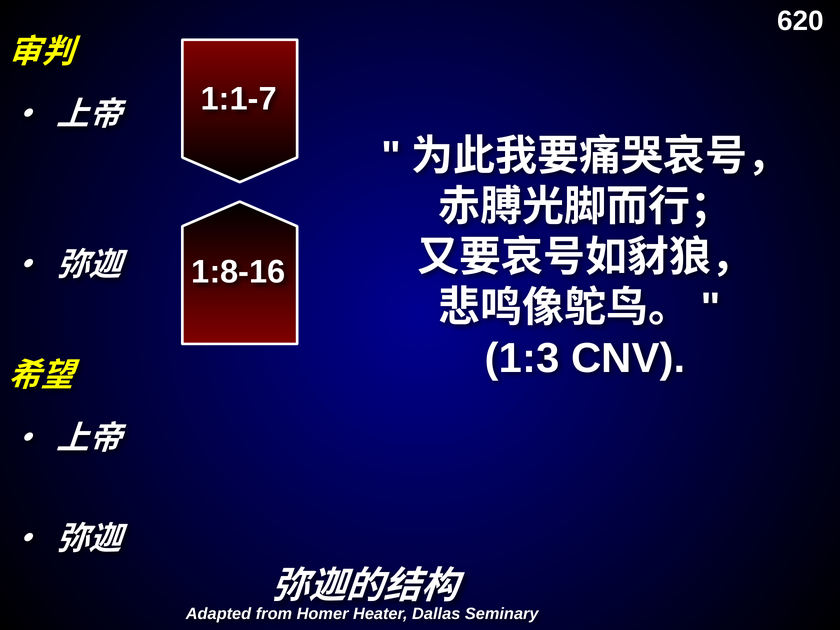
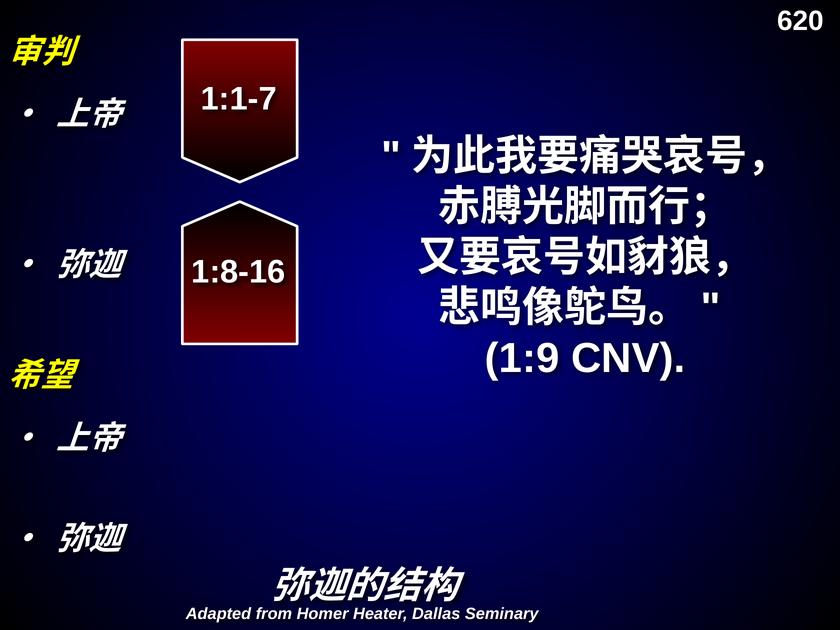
1:3: 1:3 -> 1:9
